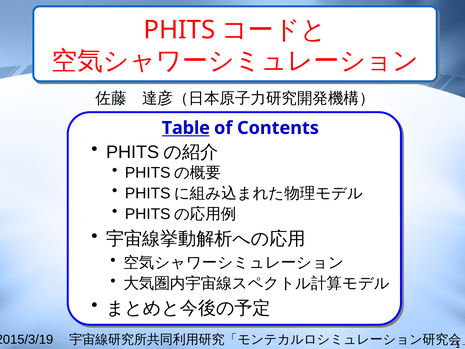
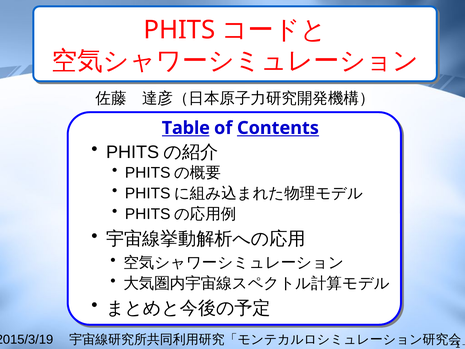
Contents underline: none -> present
